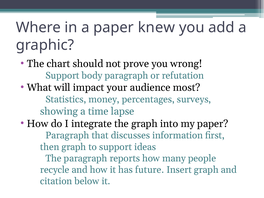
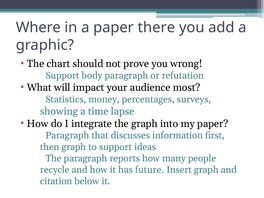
knew: knew -> there
